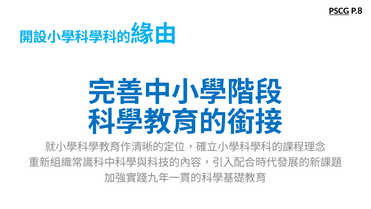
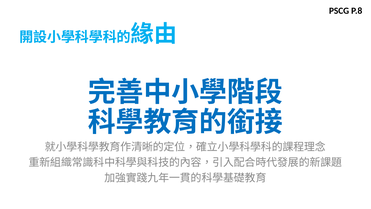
PSCG underline: present -> none
